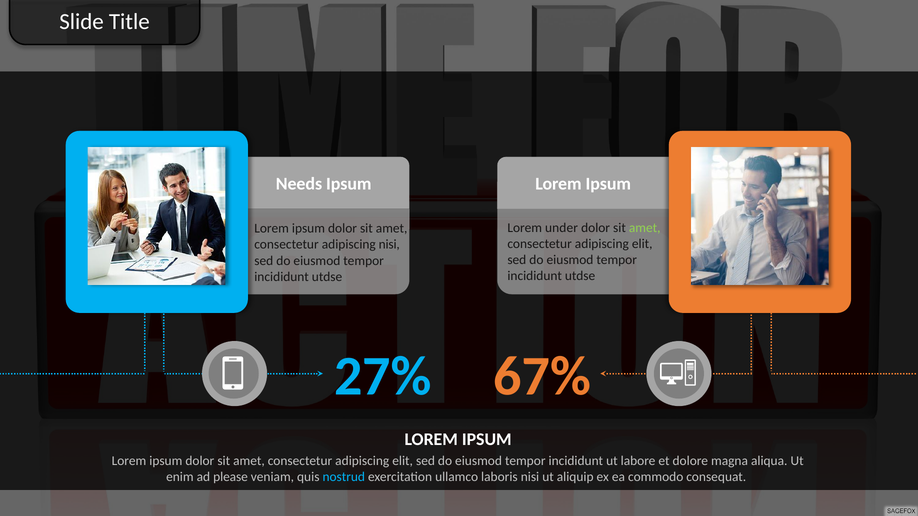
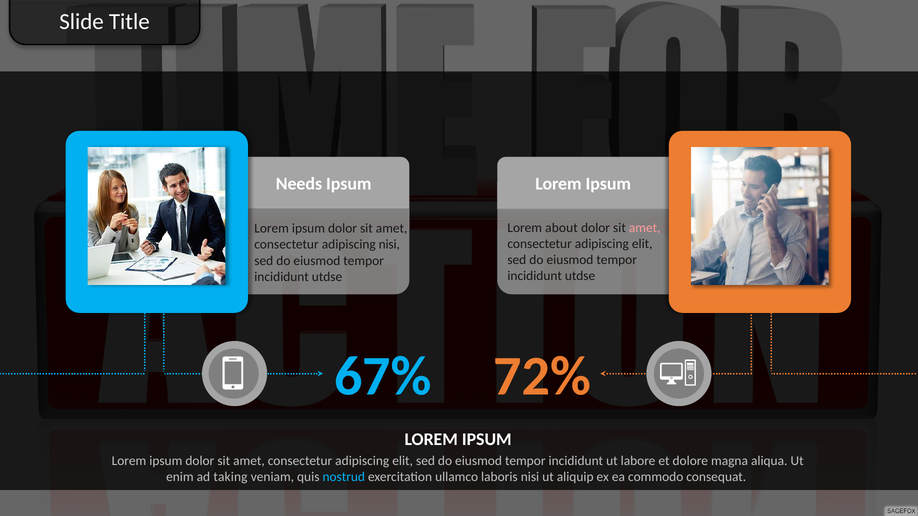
under: under -> about
amet at (645, 228) colour: light green -> pink
27%: 27% -> 67%
67%: 67% -> 72%
please: please -> taking
